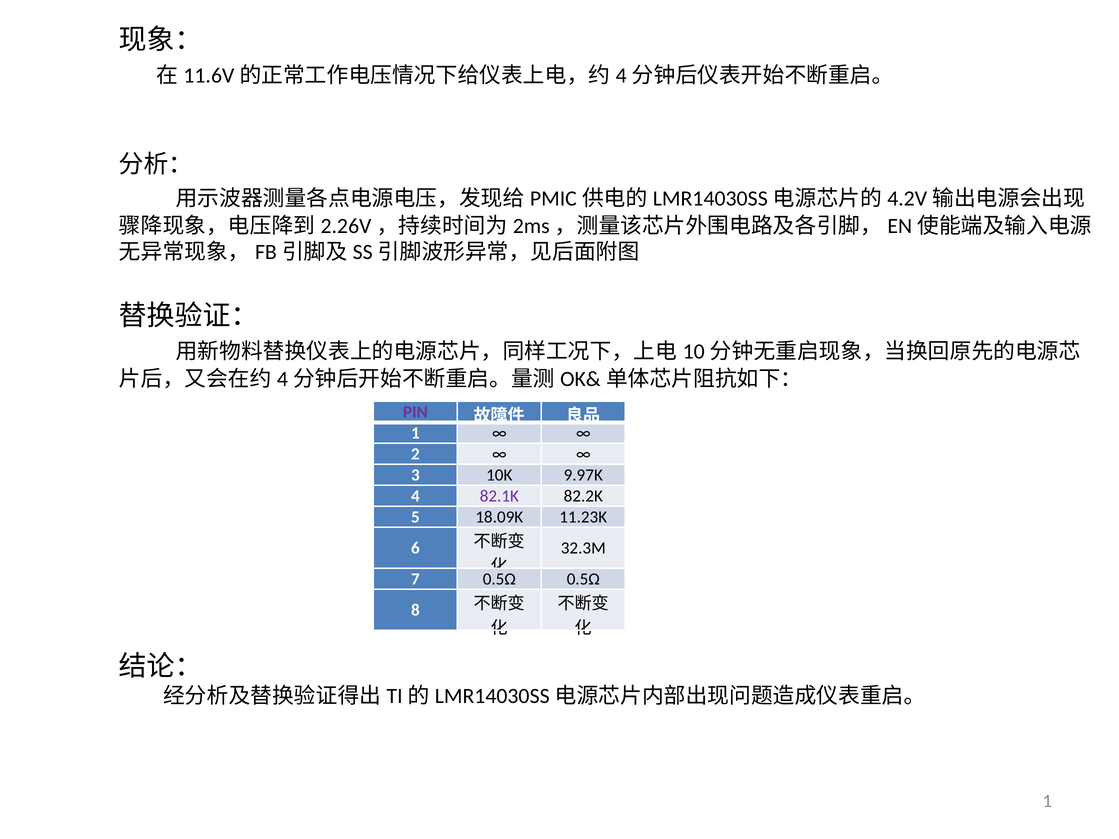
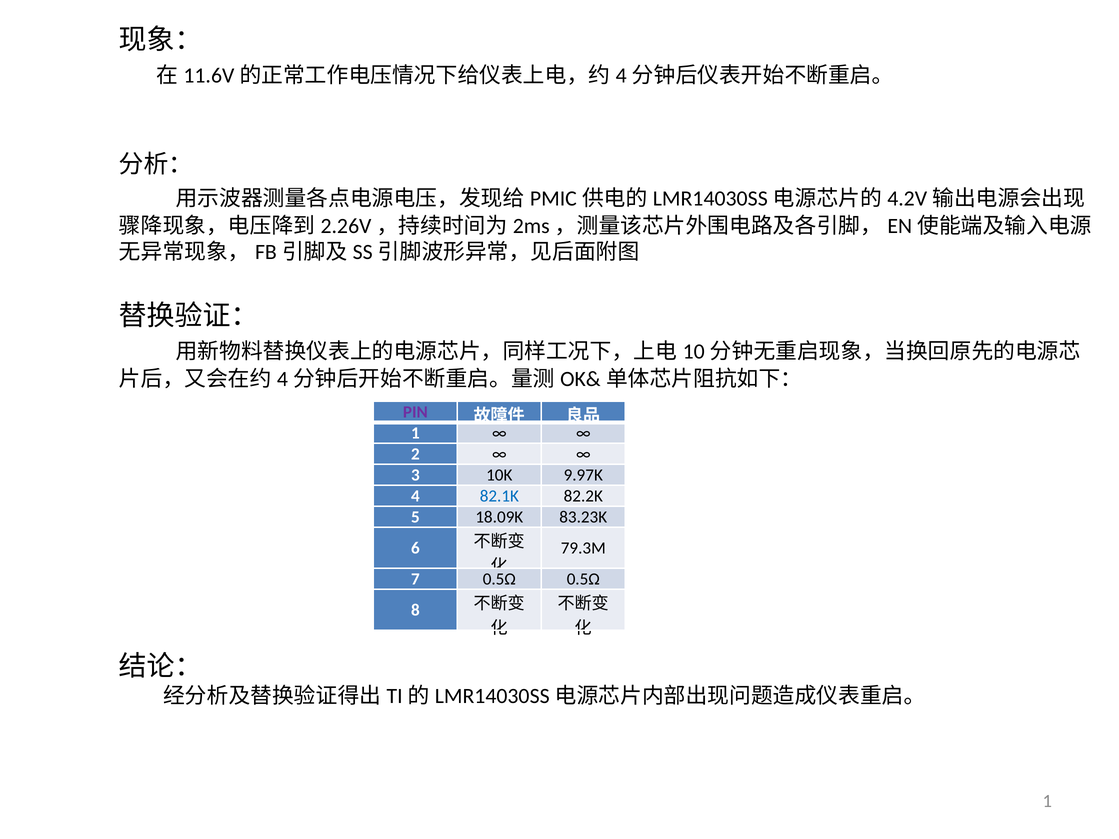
82.1K colour: purple -> blue
11.23K: 11.23K -> 83.23K
32.3M: 32.3M -> 79.3M
